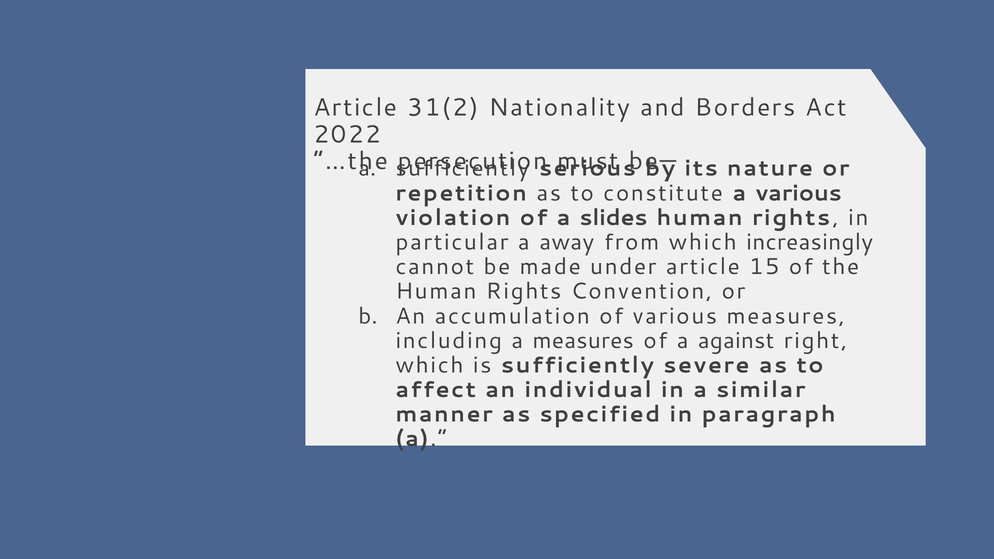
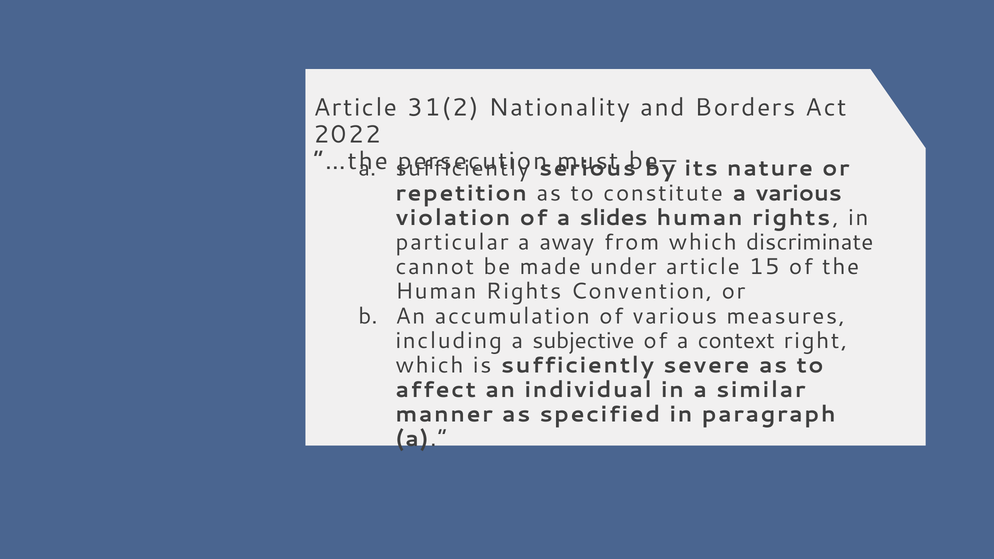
increasingly: increasingly -> discriminate
a measures: measures -> subjective
against: against -> context
